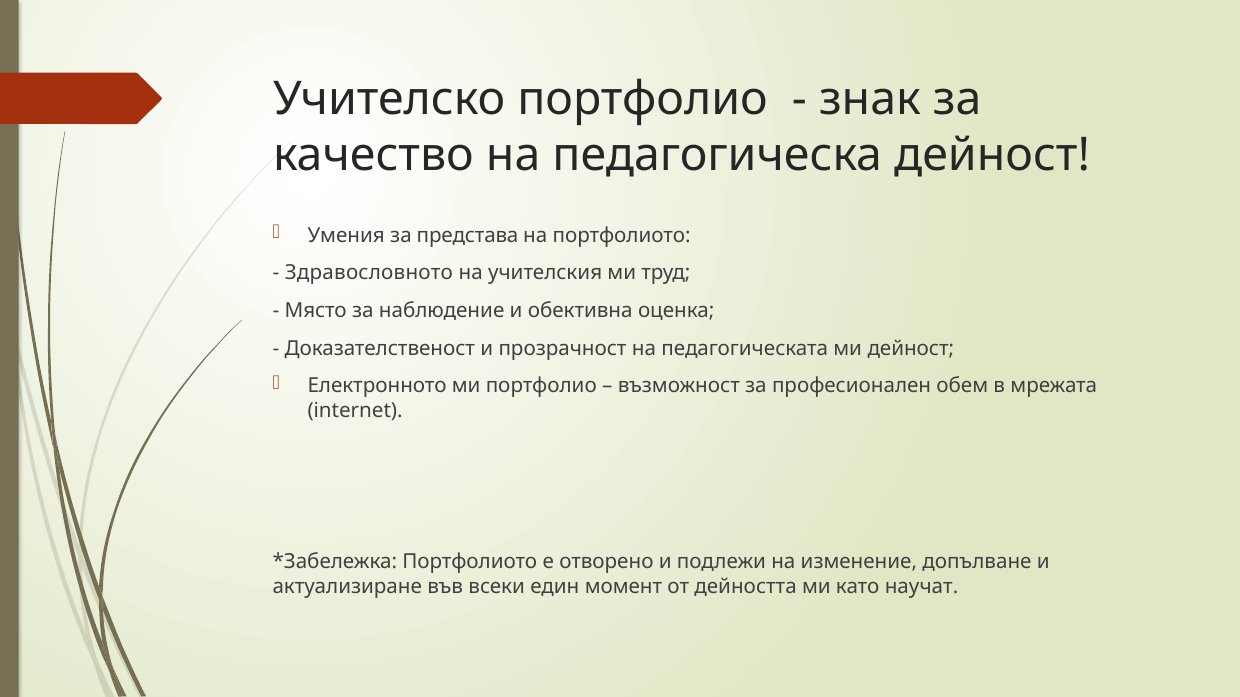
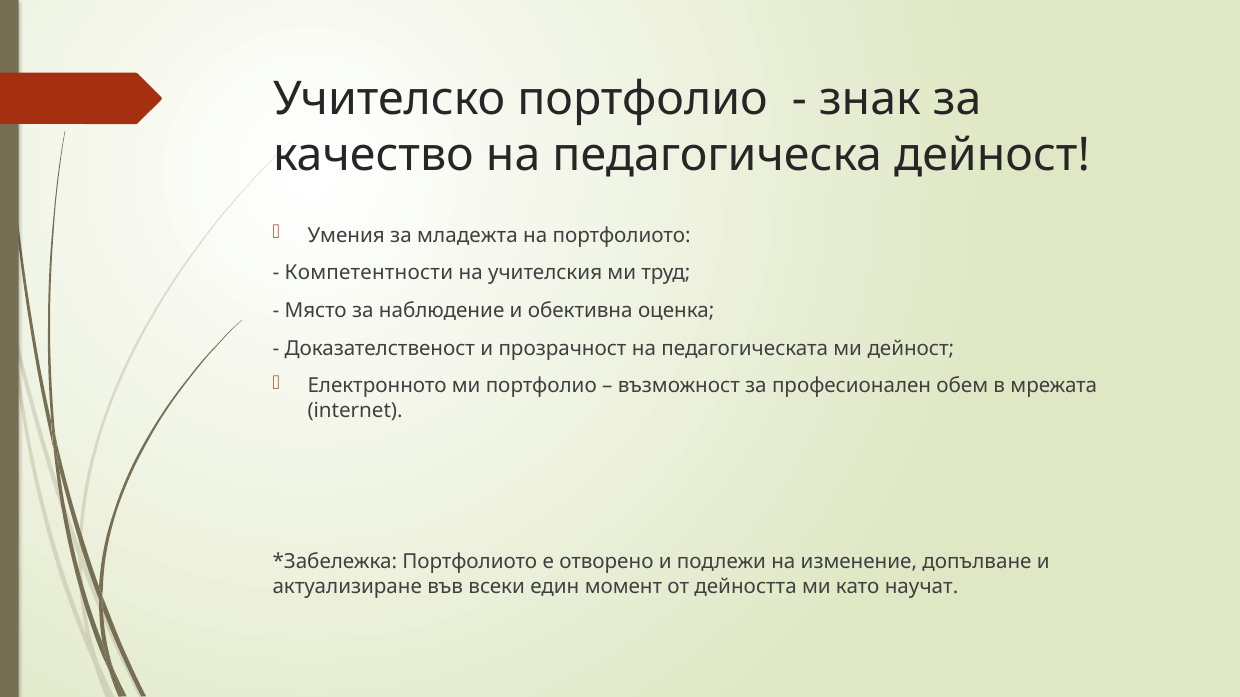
представа: представа -> младежта
Здравословното: Здравословното -> Компетентности
